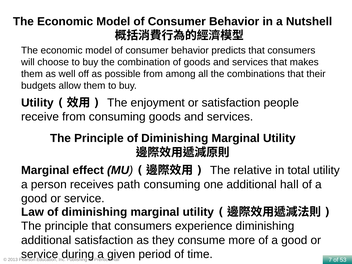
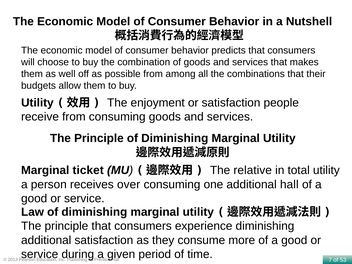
effect: effect -> ticket
path: path -> over
